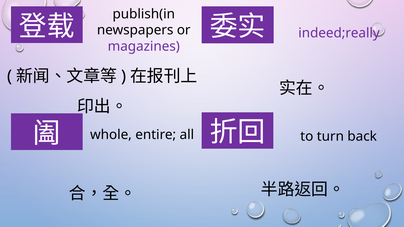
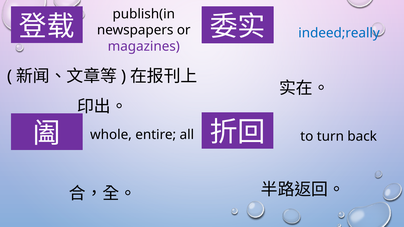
indeed;really colour: purple -> blue
